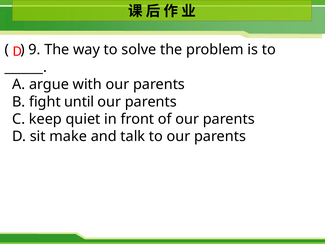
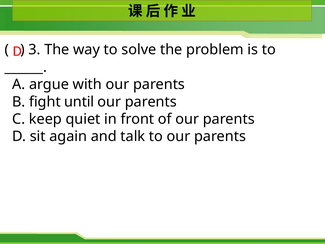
9: 9 -> 3
make: make -> again
